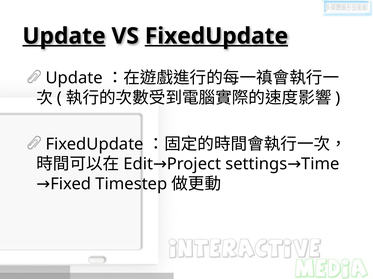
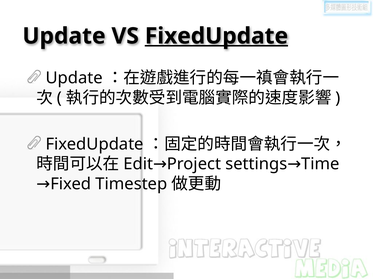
Update at (64, 36) underline: present -> none
